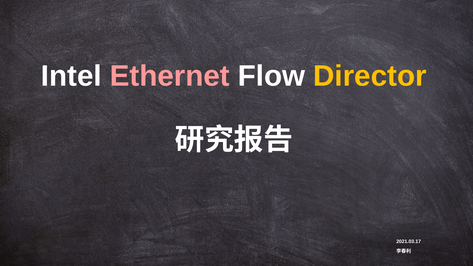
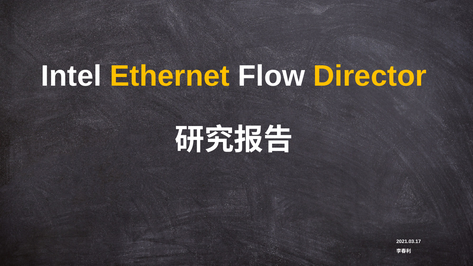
Ethernet colour: pink -> yellow
